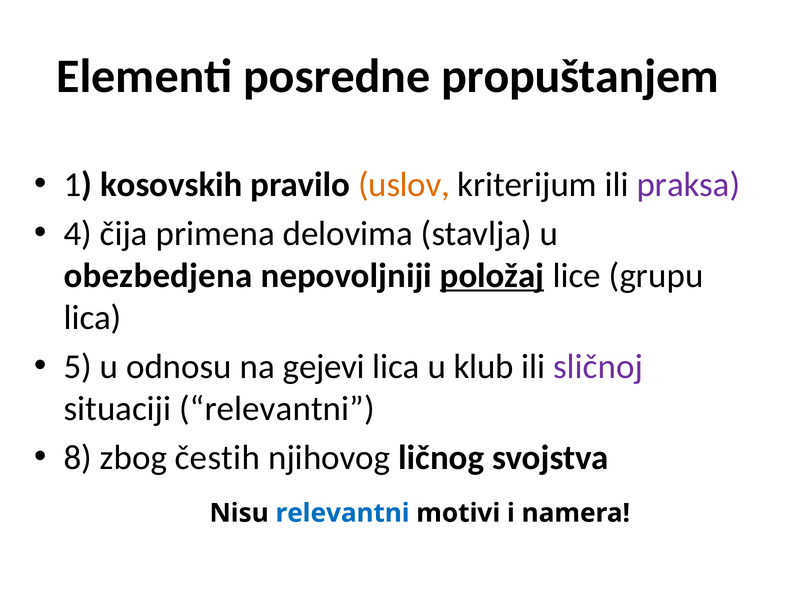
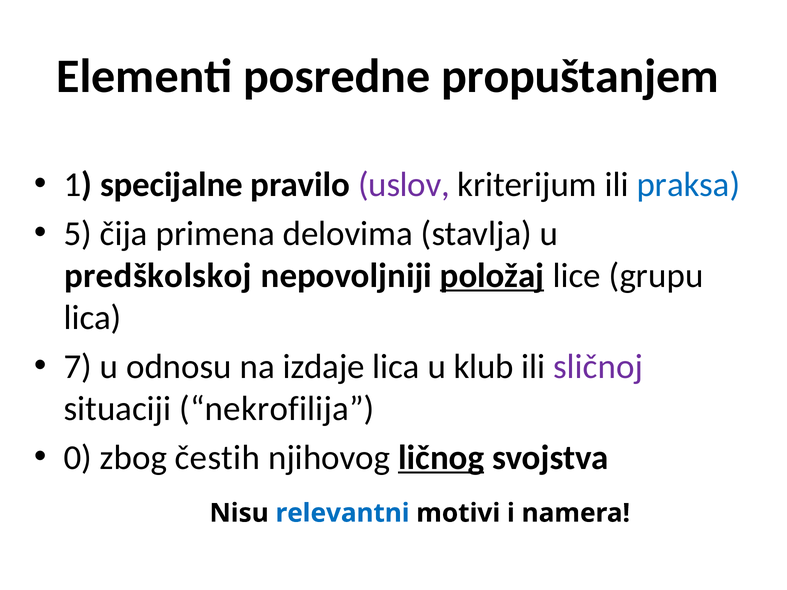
kosovskih: kosovskih -> specijalne
uslov colour: orange -> purple
praksa colour: purple -> blue
4: 4 -> 5
obezbedjena: obezbedjena -> predškolskoj
5: 5 -> 7
gejevi: gejevi -> izdaje
situaciji relevantni: relevantni -> nekrofilija
8: 8 -> 0
ličnog underline: none -> present
